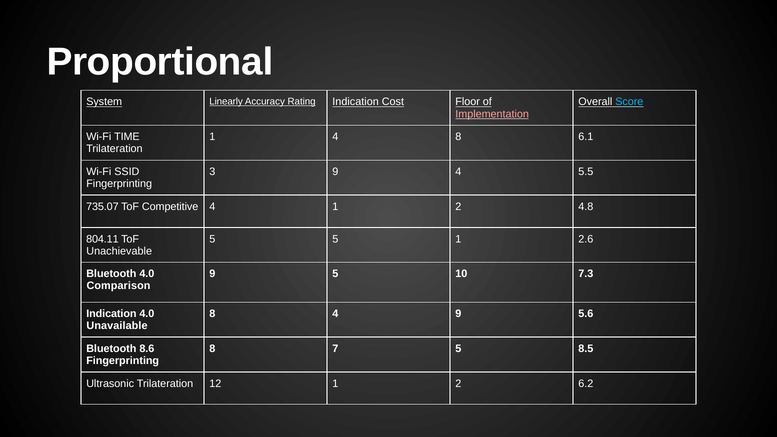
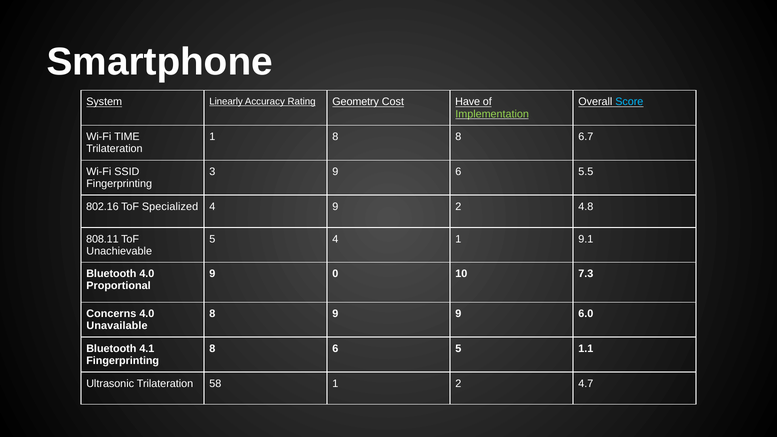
Proportional: Proportional -> Smartphone
Rating Indication: Indication -> Geometry
Floor: Floor -> Have
Implementation colour: pink -> light green
1 4: 4 -> 8
6.1: 6.1 -> 6.7
9 4: 4 -> 6
735.07: 735.07 -> 802.16
Competitive: Competitive -> Specialized
4 1: 1 -> 9
804.11: 804.11 -> 808.11
5 5: 5 -> 4
2.6: 2.6 -> 9.1
9 5: 5 -> 0
Comparison: Comparison -> Proportional
Indication at (111, 314): Indication -> Concerns
8 4: 4 -> 9
5.6: 5.6 -> 6.0
8.6: 8.6 -> 4.1
8 7: 7 -> 6
8.5: 8.5 -> 1.1
12: 12 -> 58
6.2: 6.2 -> 4.7
